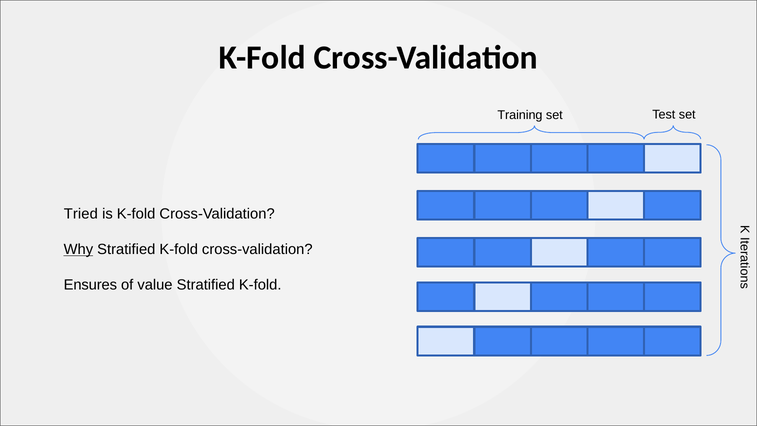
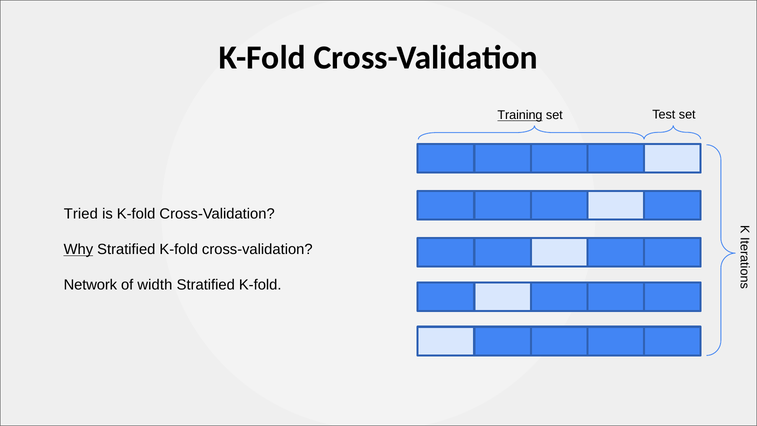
Training underline: none -> present
Ensures: Ensures -> Network
value: value -> width
